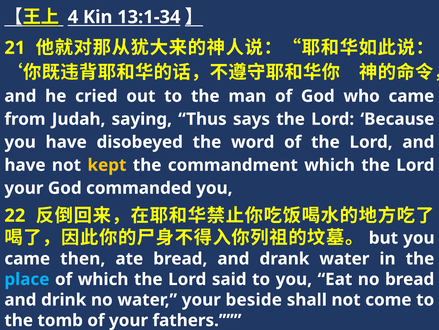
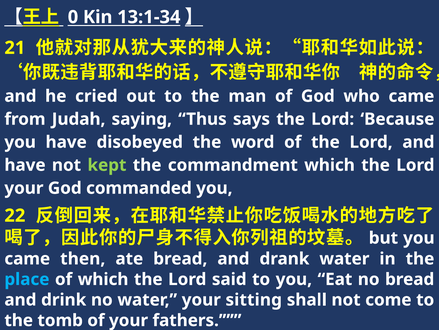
4: 4 -> 0
kept colour: yellow -> light green
beside: beside -> sitting
